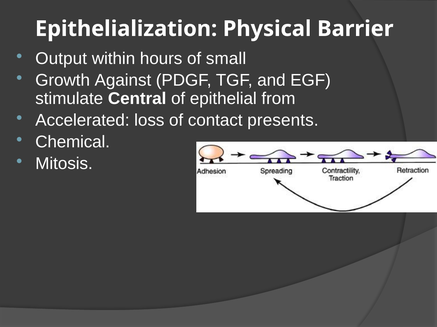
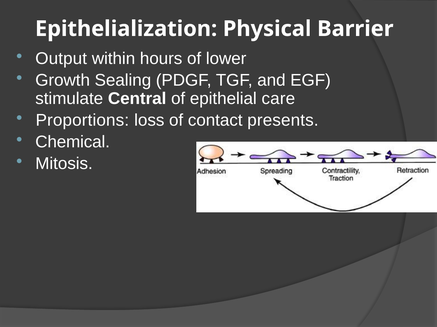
small: small -> lower
Against: Against -> Sealing
from: from -> care
Accelerated: Accelerated -> Proportions
